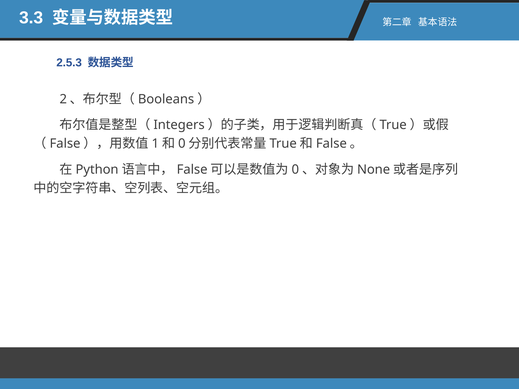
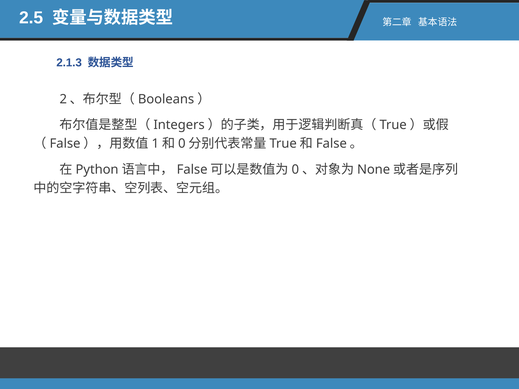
3.3: 3.3 -> 2.5
2.5.3: 2.5.3 -> 2.1.3
